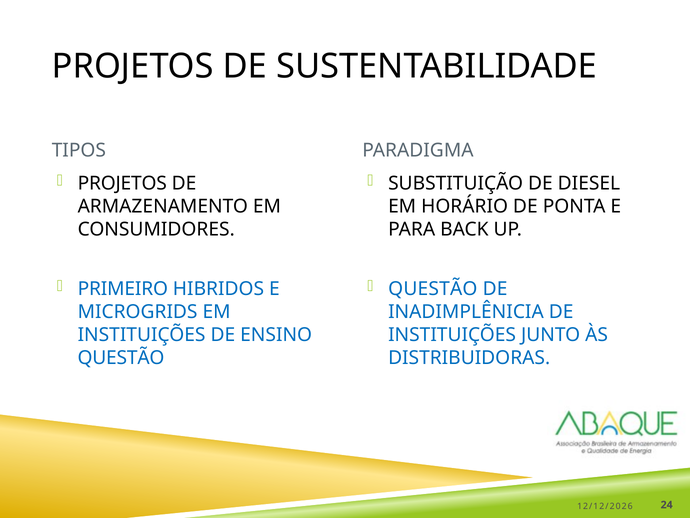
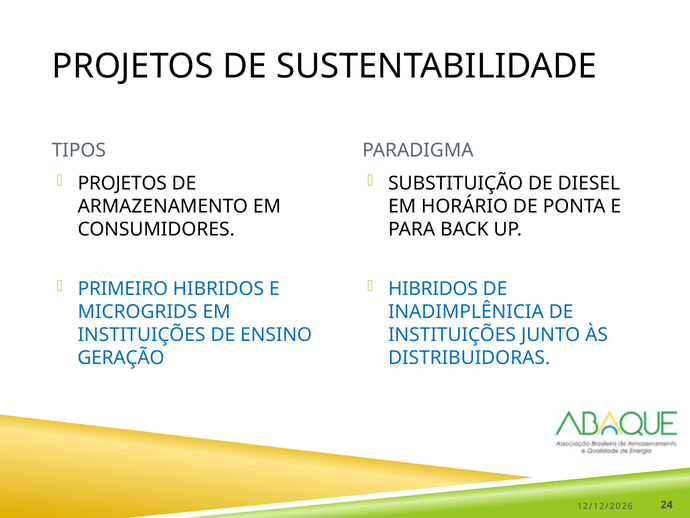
QUESTÃO at (433, 288): QUESTÃO -> HIBRIDOS
QUESTÃO at (121, 358): QUESTÃO -> GERAÇÃO
